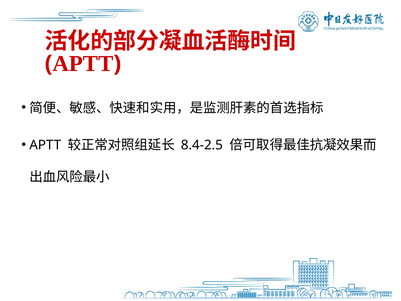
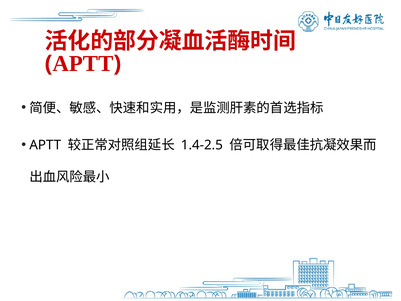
8.4-2.5: 8.4-2.5 -> 1.4-2.5
